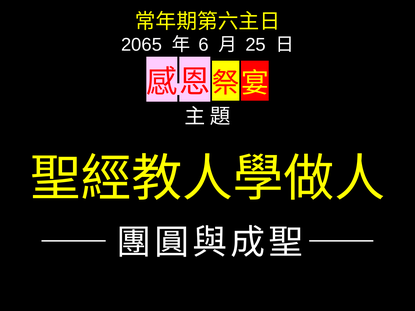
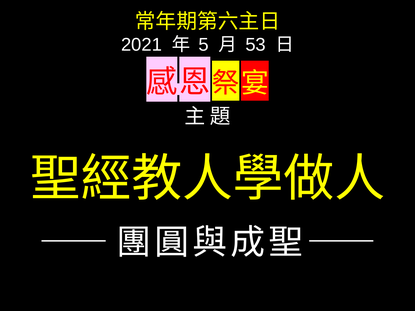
2065: 2065 -> 2021
6: 6 -> 5
25: 25 -> 53
